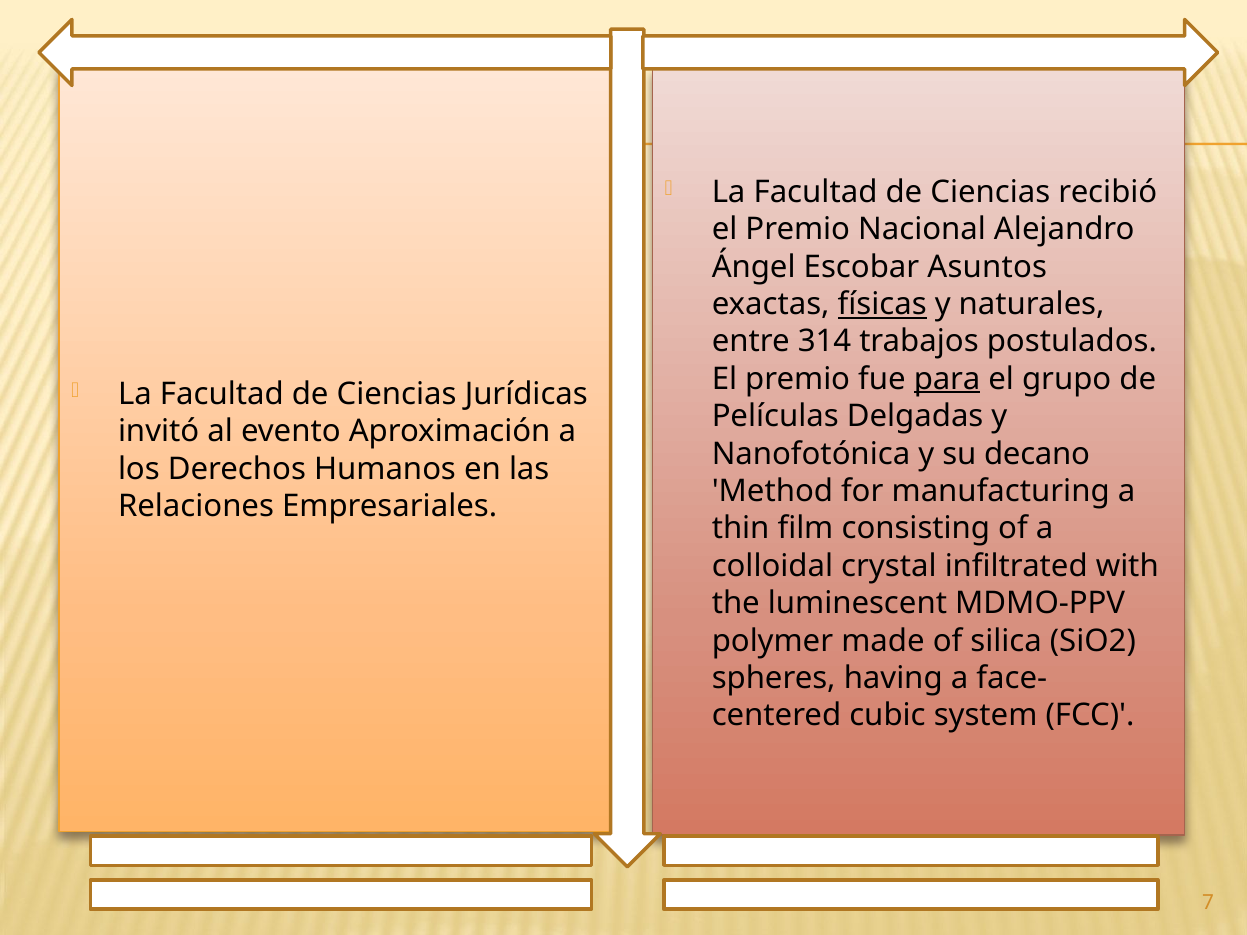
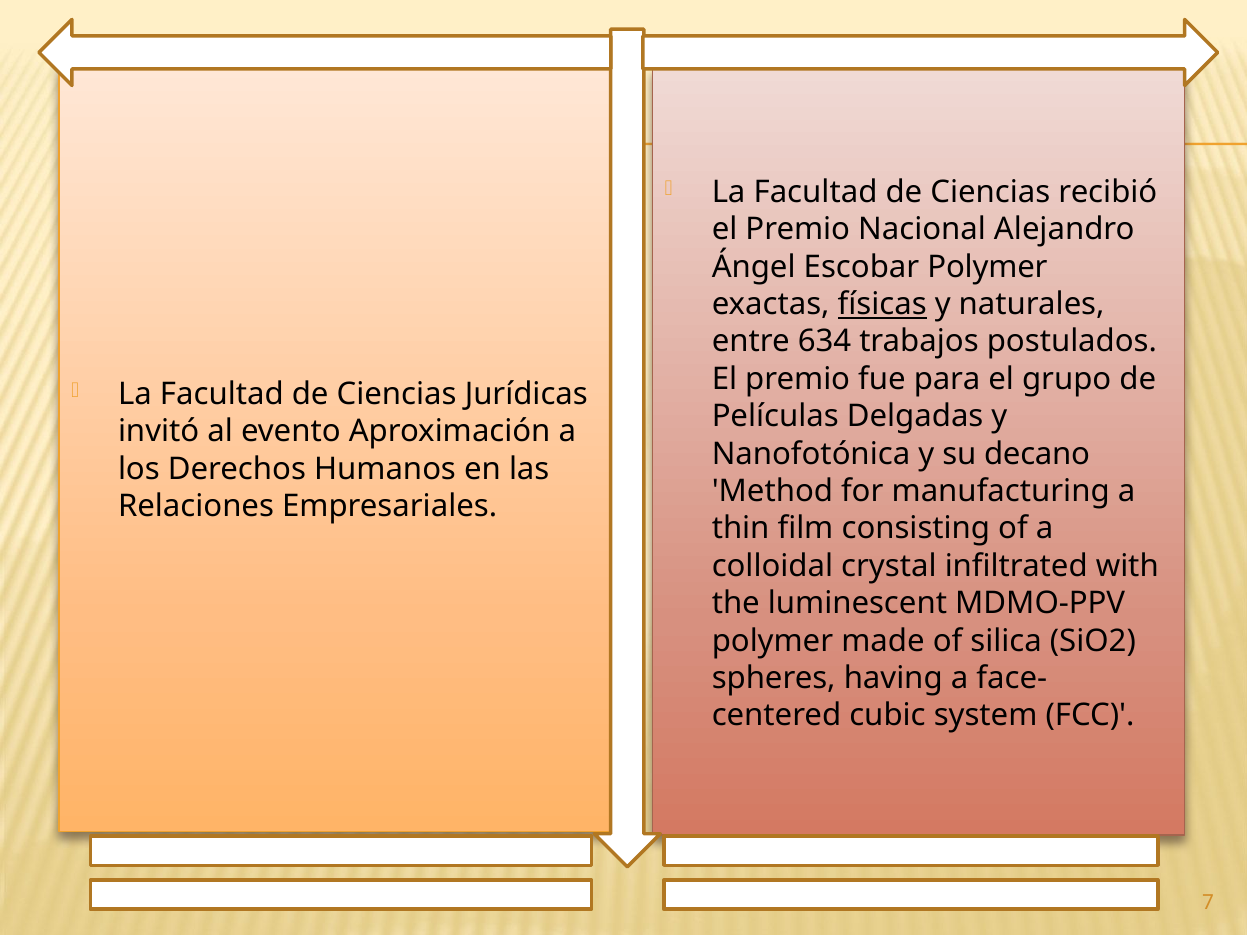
Escobar Asuntos: Asuntos -> Polymer
314: 314 -> 634
para underline: present -> none
